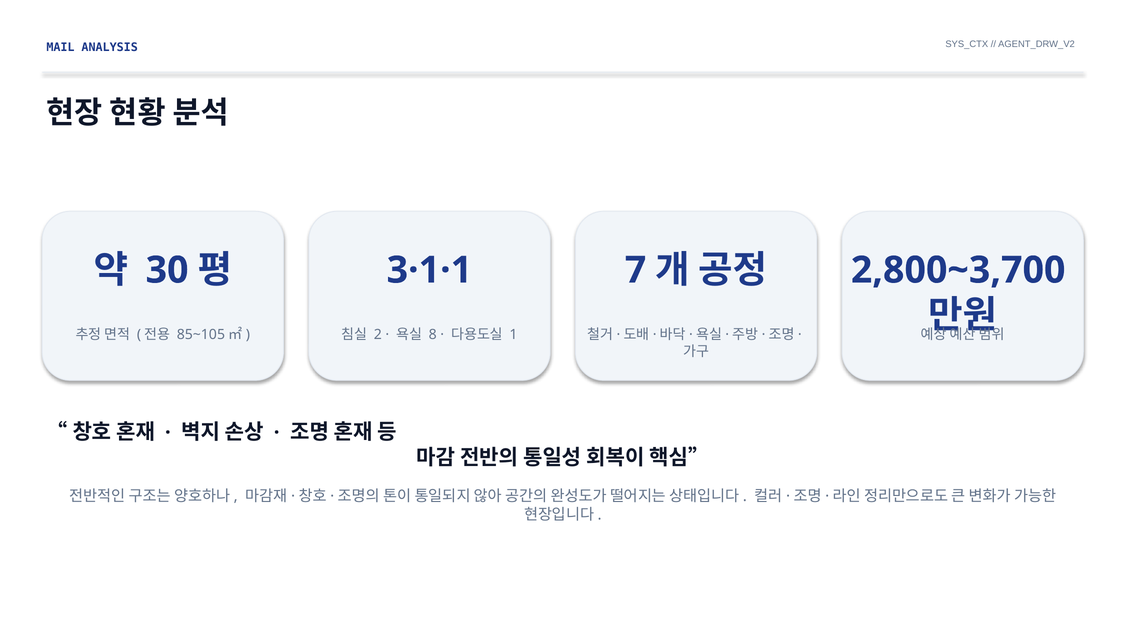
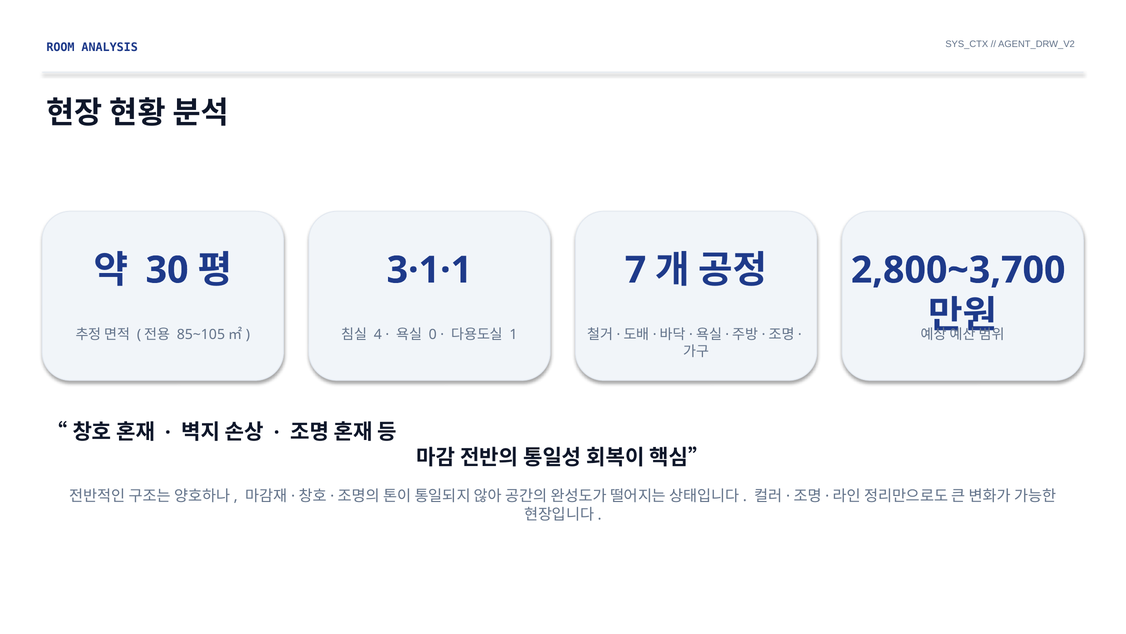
MAIL: MAIL -> ROOM
2: 2 -> 4
8: 8 -> 0
